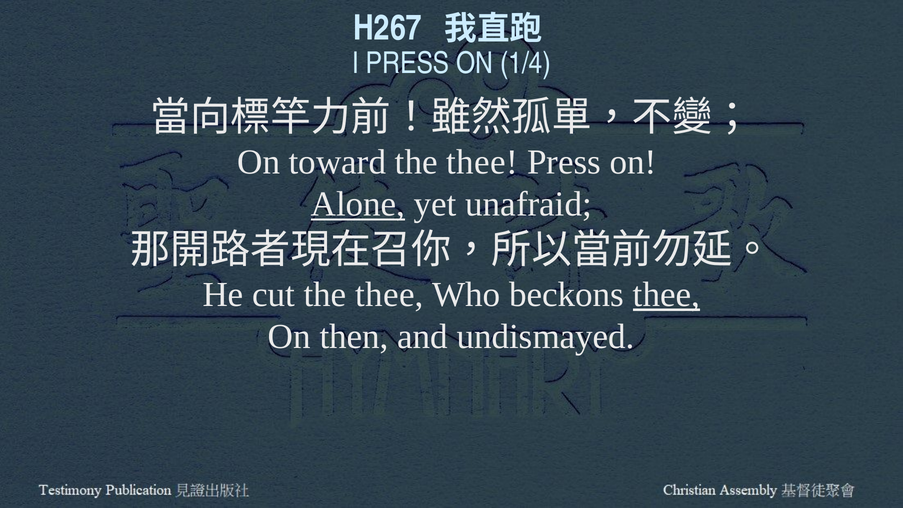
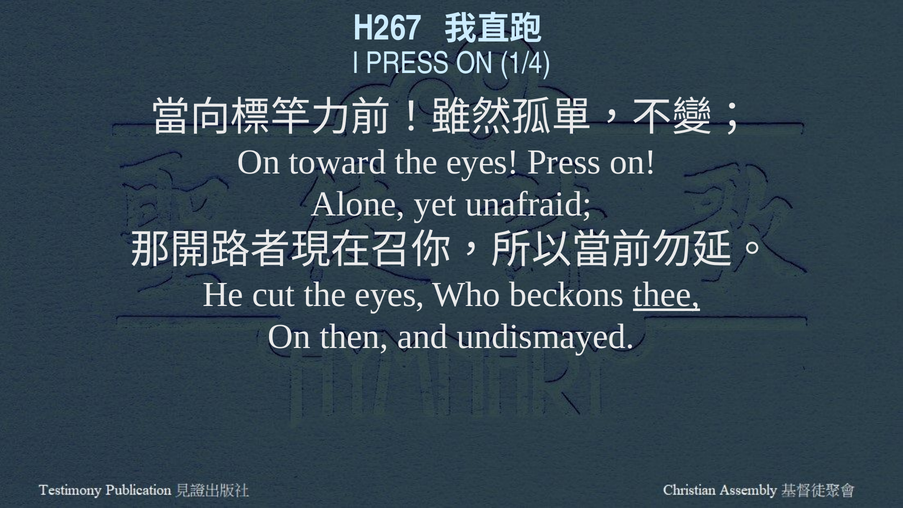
toward the thee: thee -> eyes
Alone underline: present -> none
cut the thee: thee -> eyes
